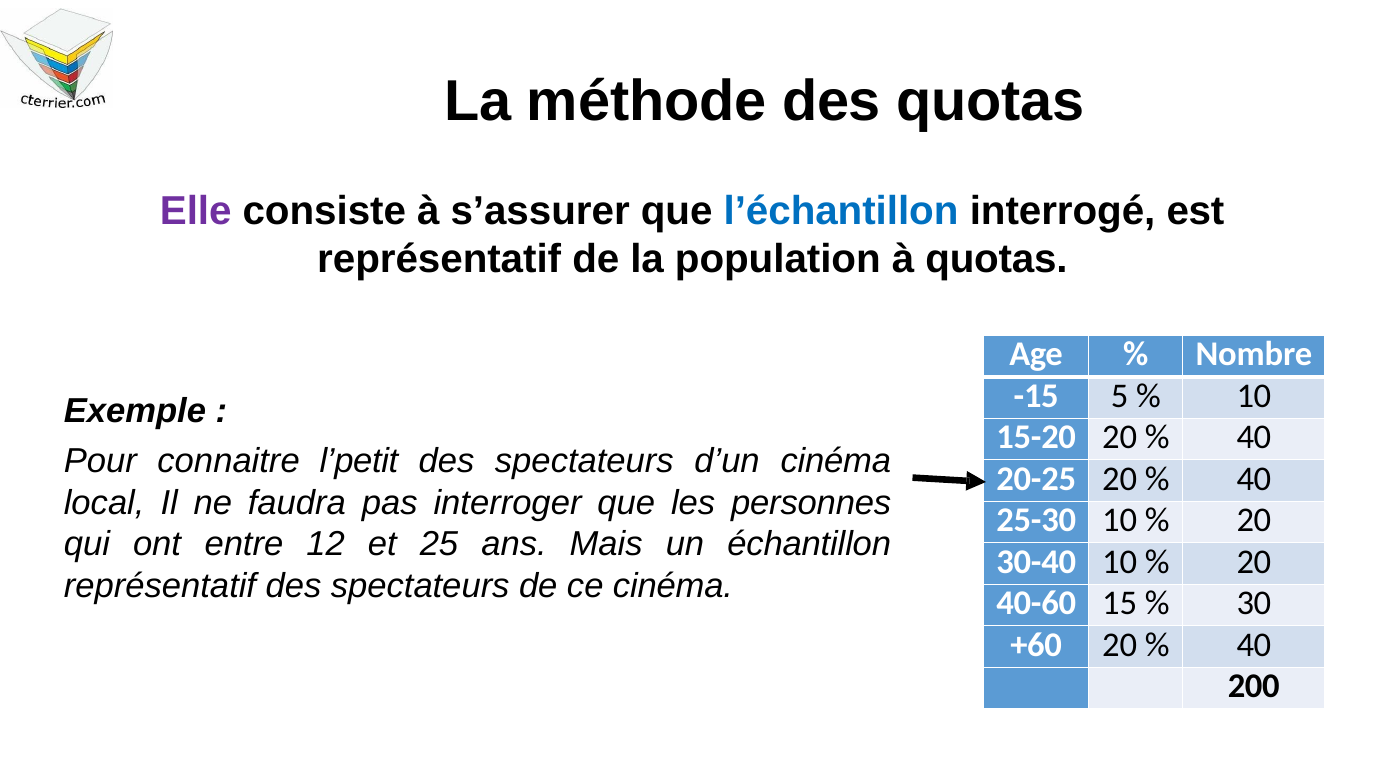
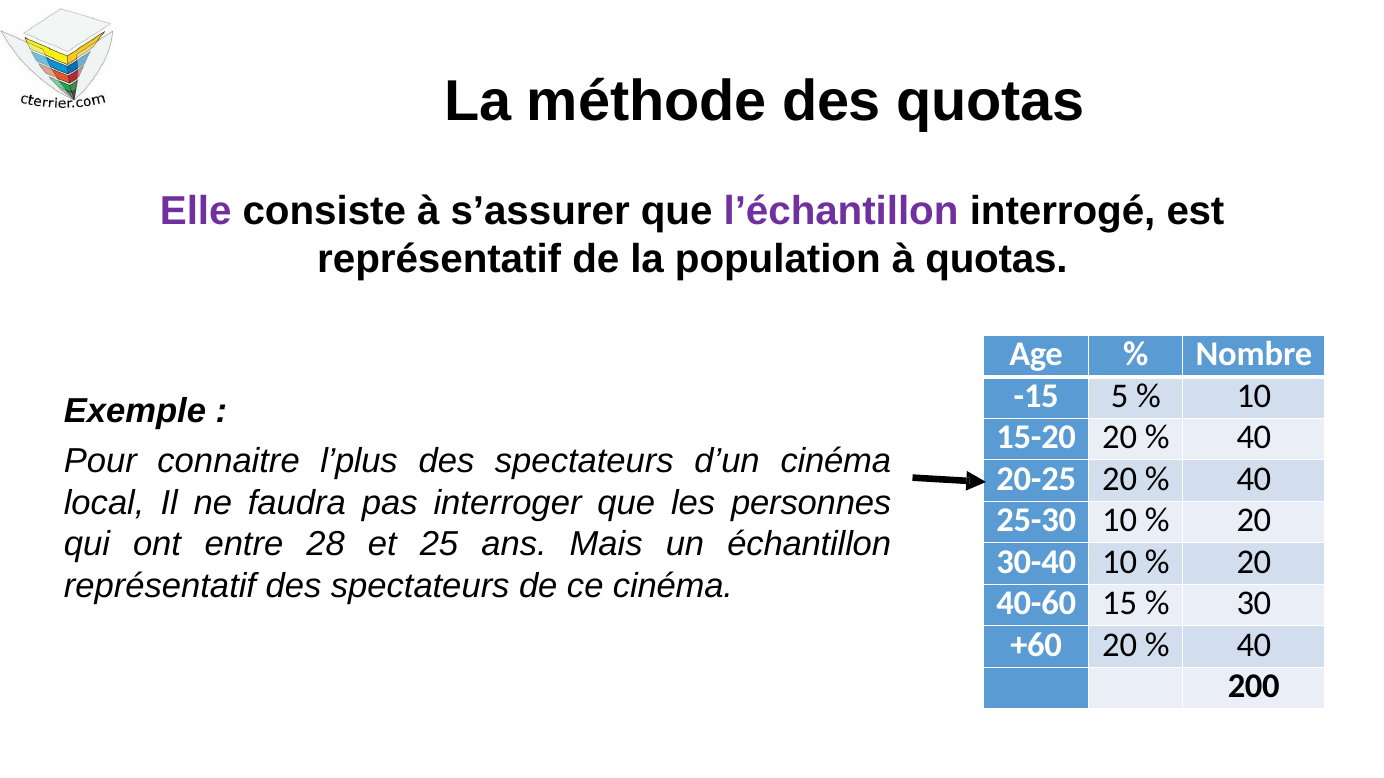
l’échantillon colour: blue -> purple
l’petit: l’petit -> l’plus
12: 12 -> 28
